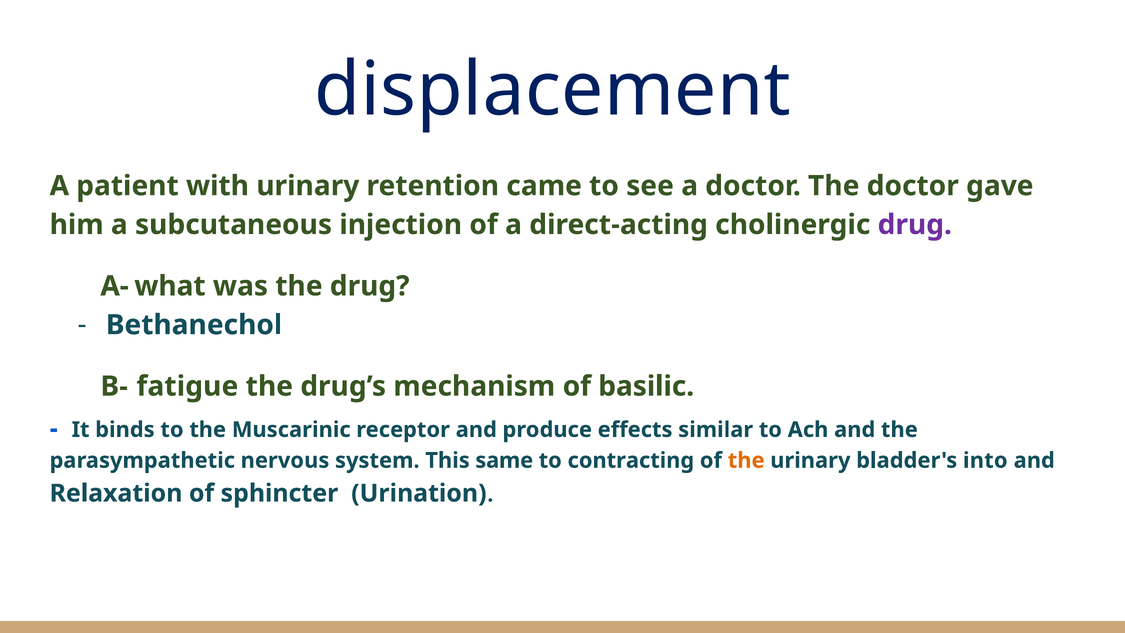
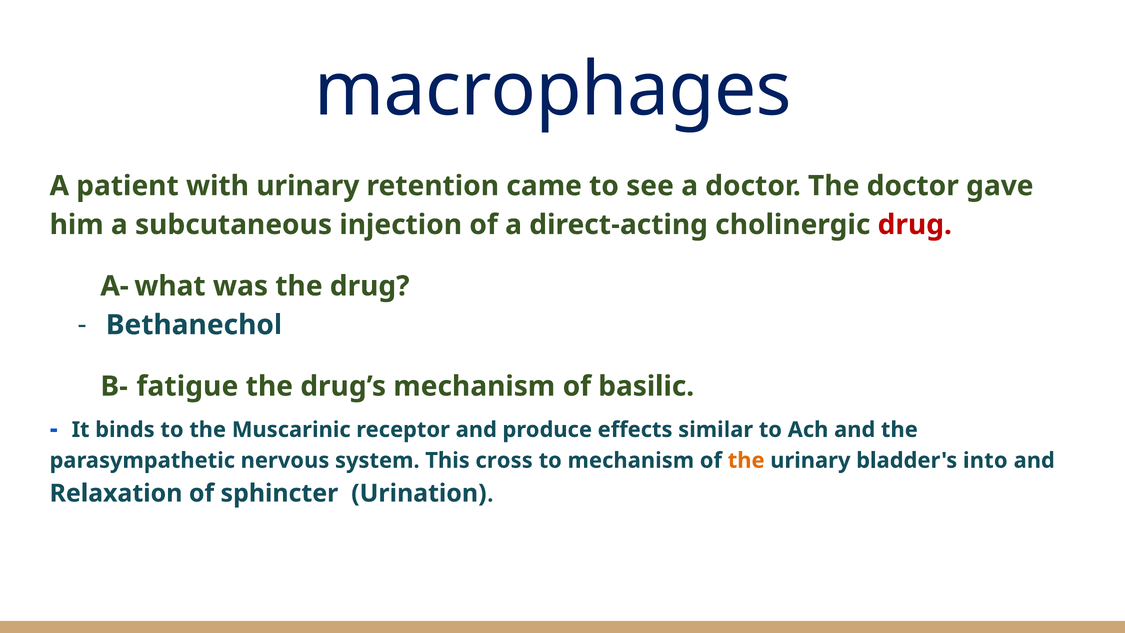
displacement: displacement -> macrophages
drug at (915, 225) colour: purple -> red
same: same -> cross
to contracting: contracting -> mechanism
